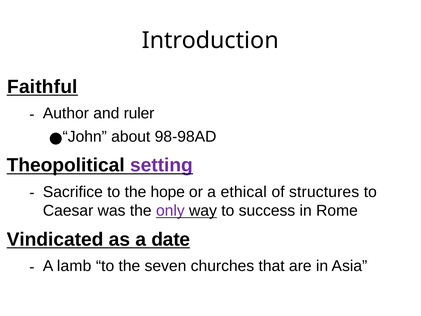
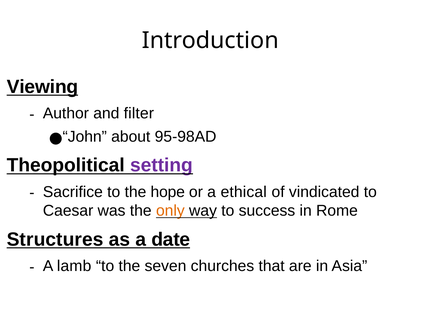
Faithful: Faithful -> Viewing
ruler: ruler -> filter
98-98AD: 98-98AD -> 95-98AD
structures: structures -> vindicated
only colour: purple -> orange
Vindicated: Vindicated -> Structures
